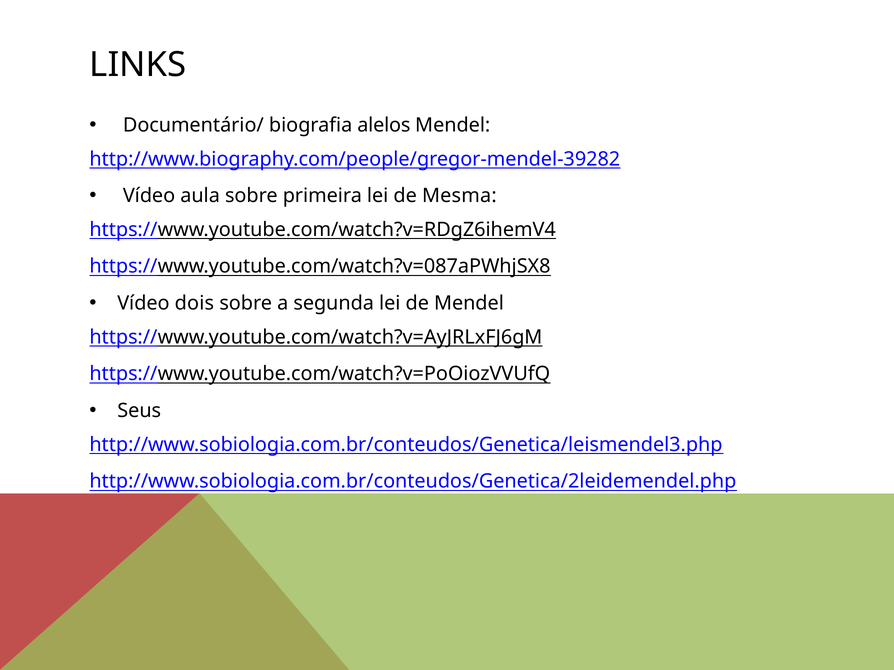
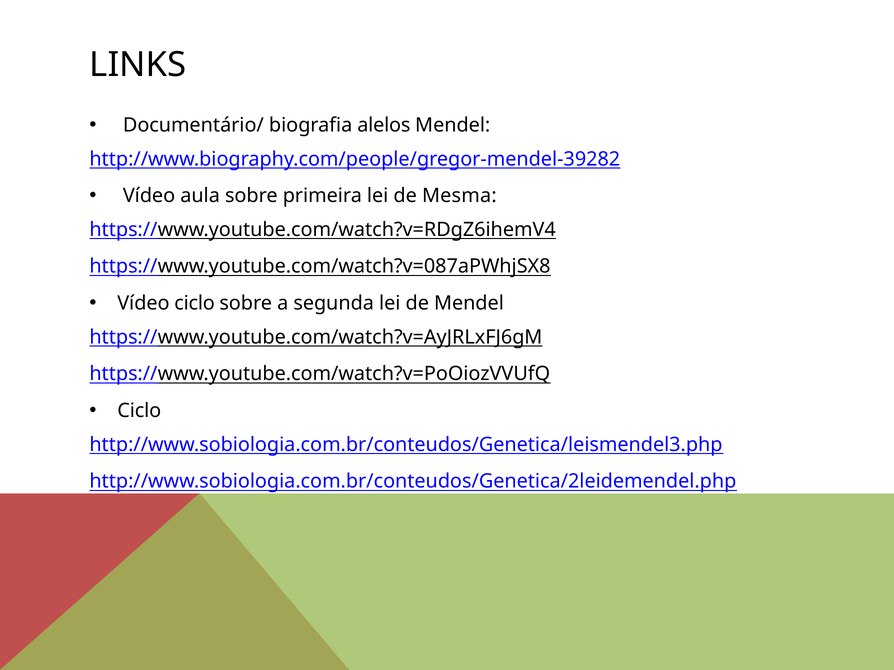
Vídeo dois: dois -> ciclo
Seus at (139, 411): Seus -> Ciclo
